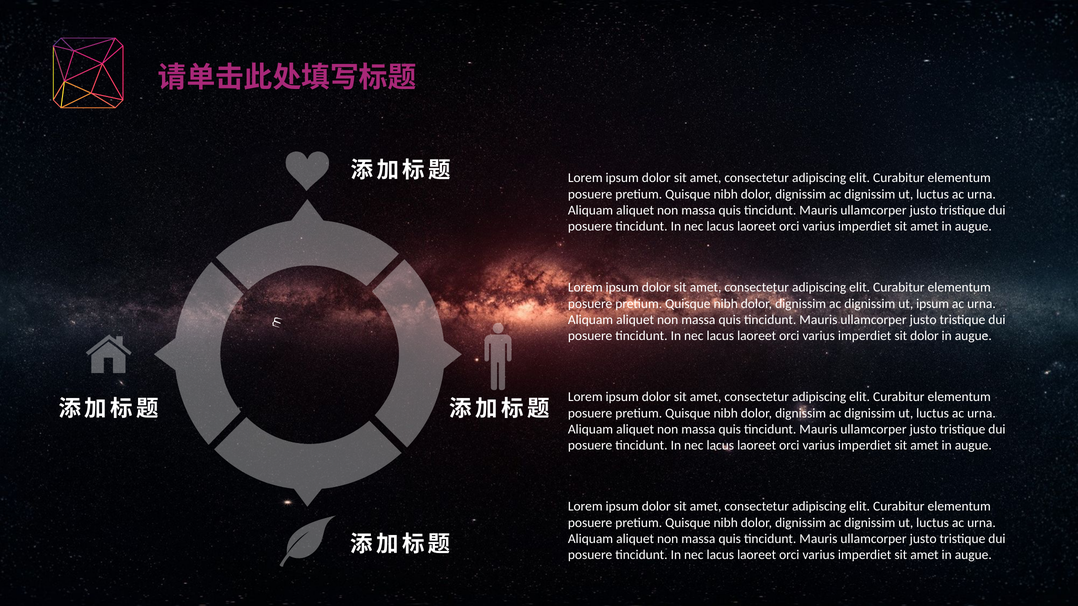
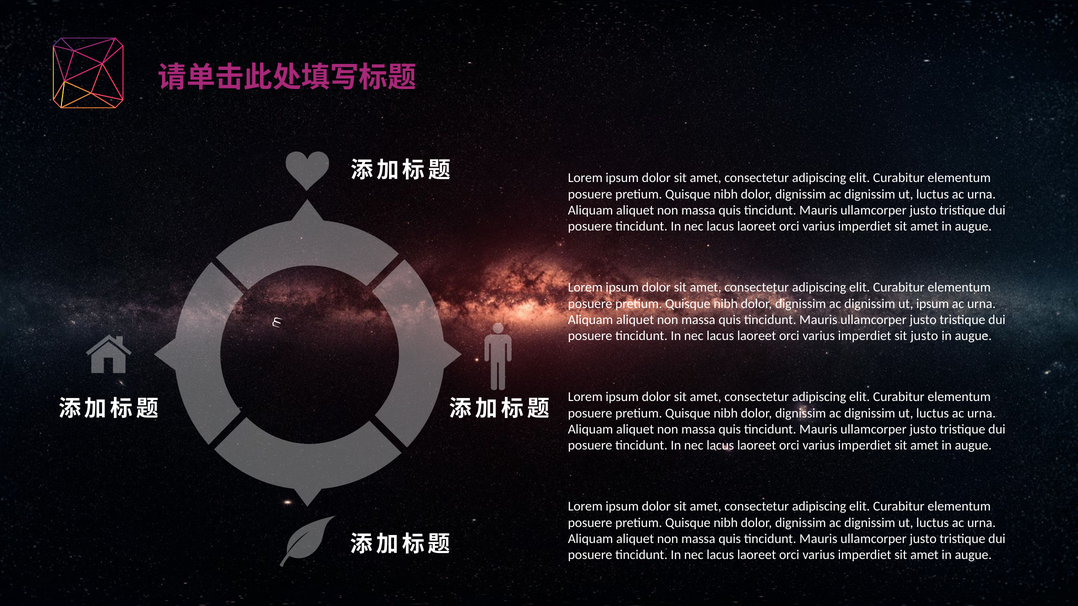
sit dolor: dolor -> justo
